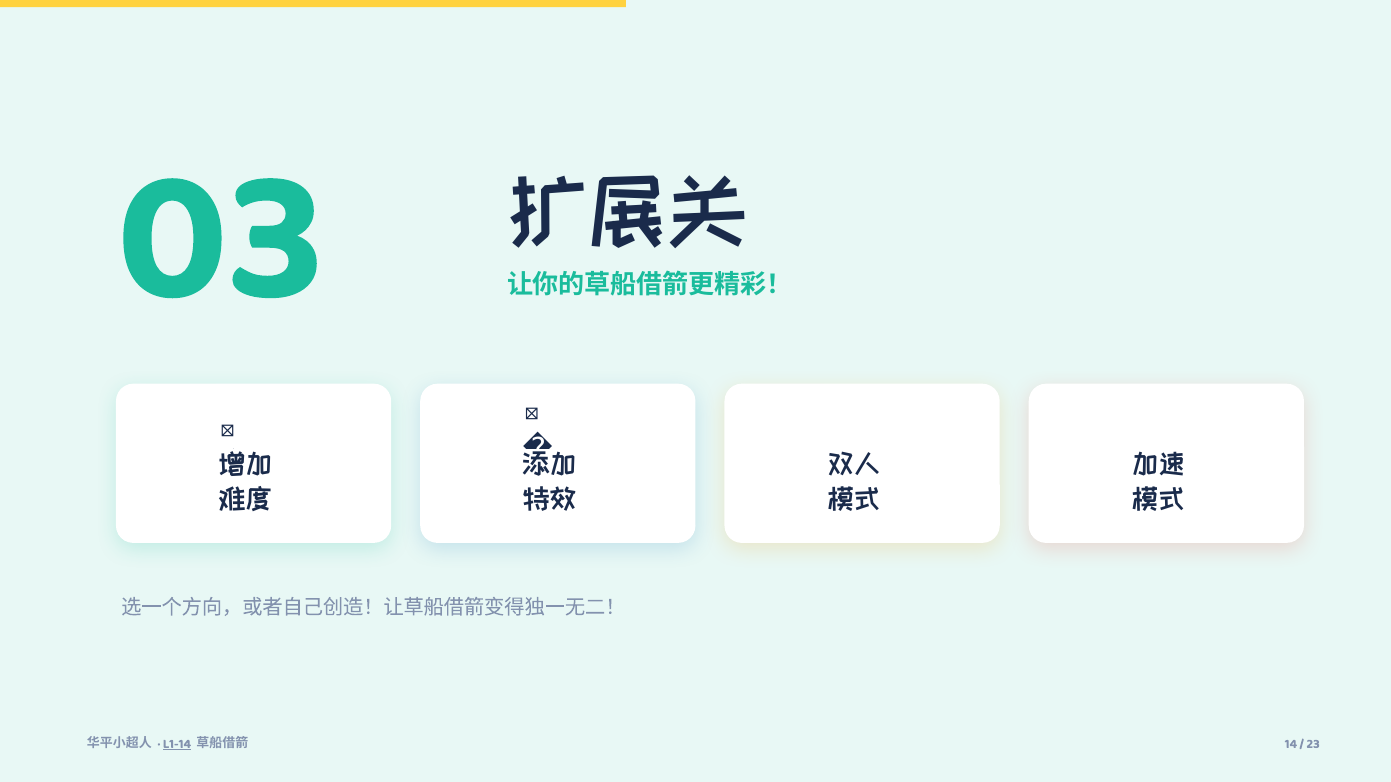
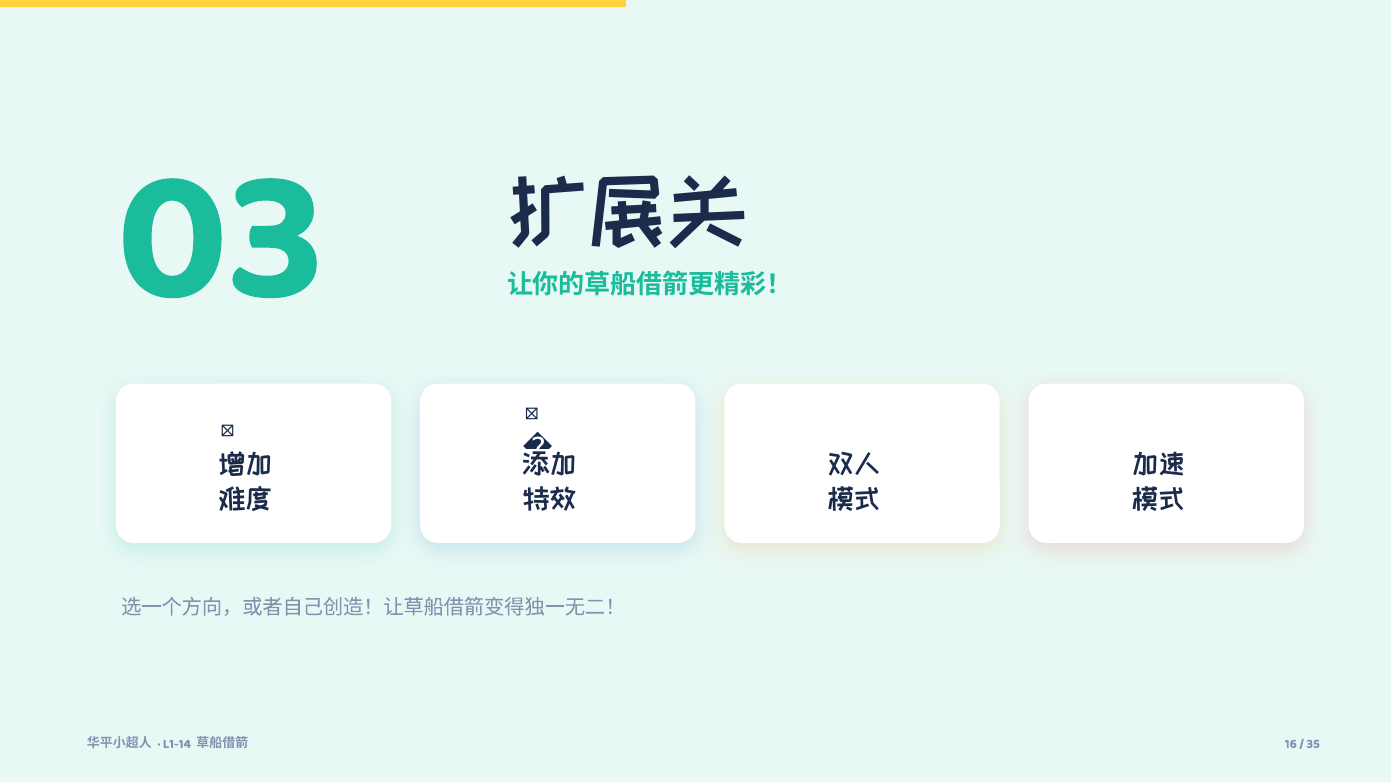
L1-14 underline: present -> none
14: 14 -> 16
23: 23 -> 35
